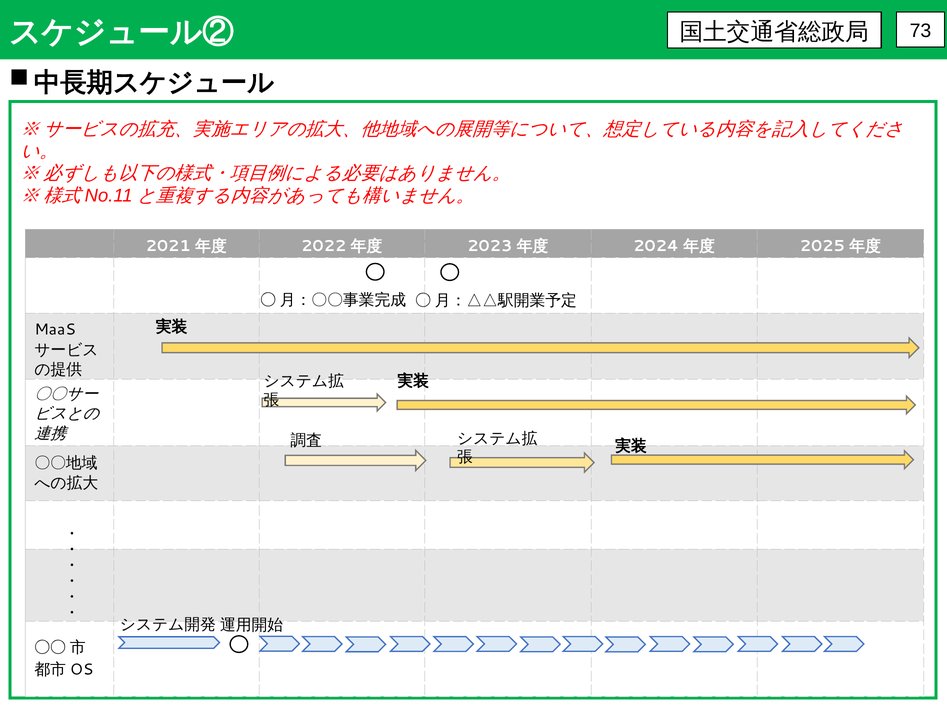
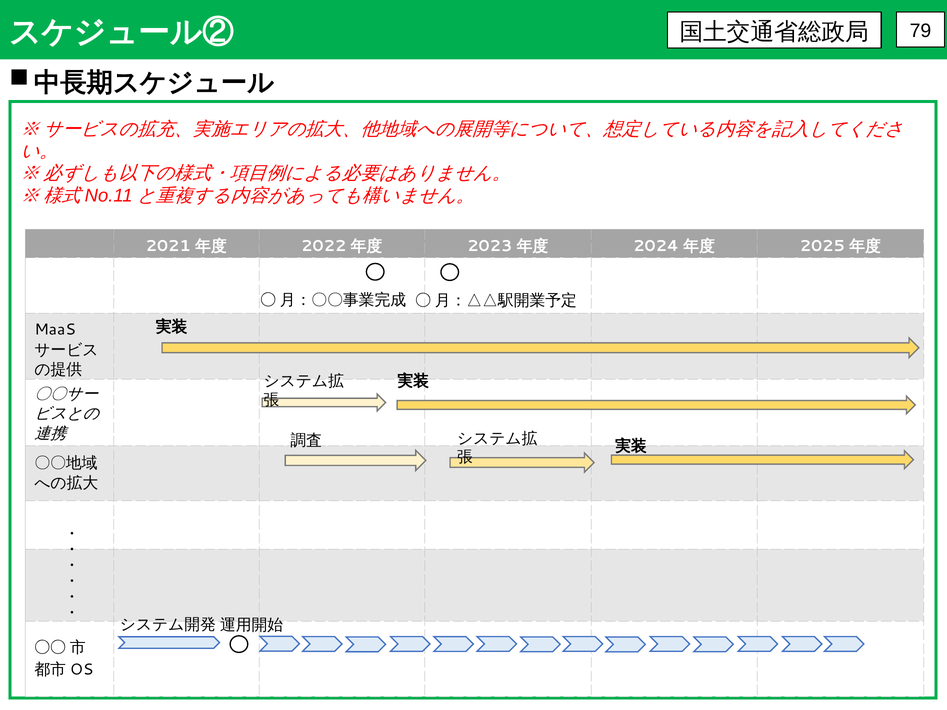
73: 73 -> 79
